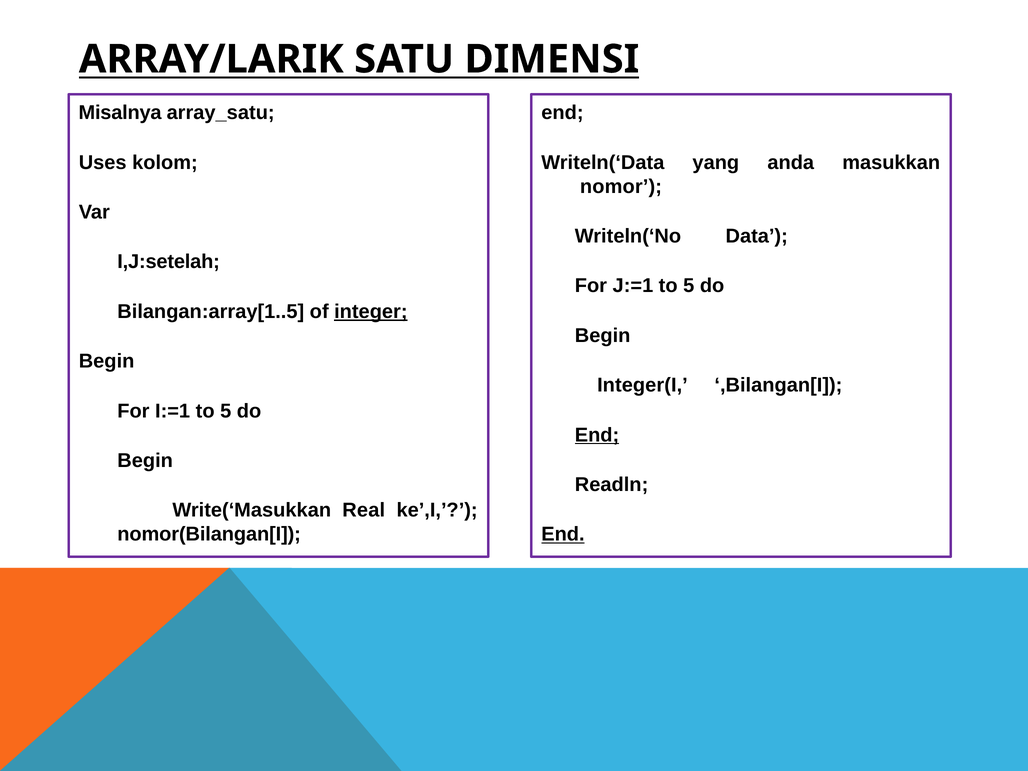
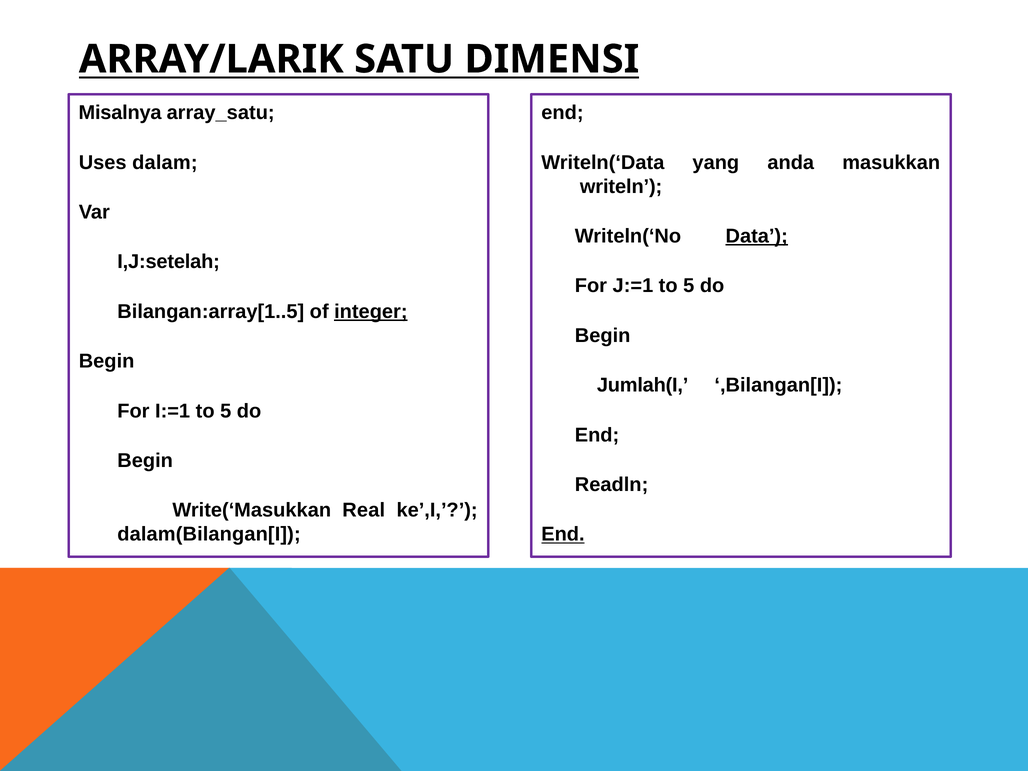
kolom: kolom -> dalam
nomor: nomor -> writeln
Data underline: none -> present
Integer(I: Integer(I -> Jumlah(I
End at (597, 435) underline: present -> none
nomor(Bilangan[I: nomor(Bilangan[I -> dalam(Bilangan[I
